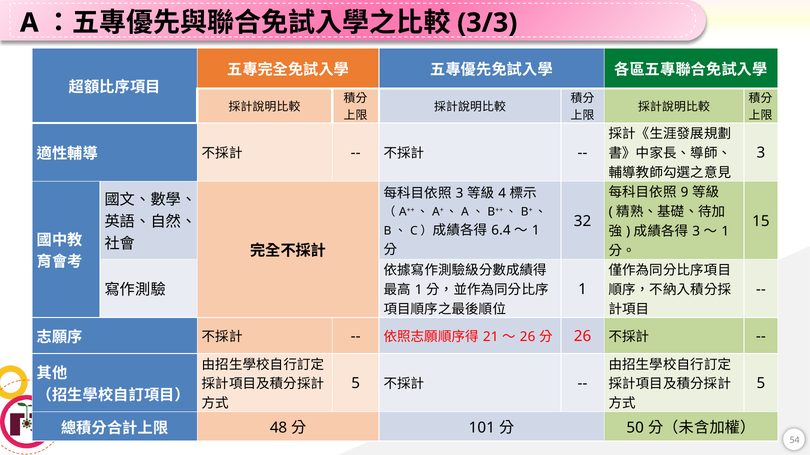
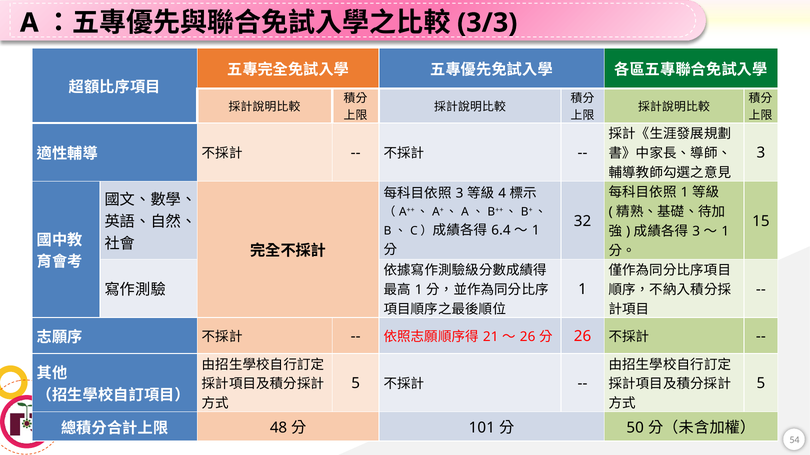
9 at (685, 193): 9 -> 1
